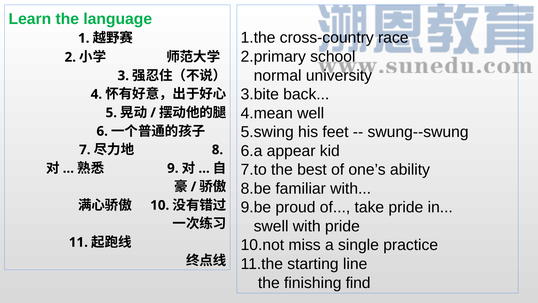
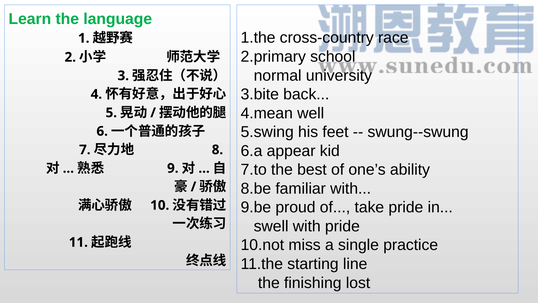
find: find -> lost
